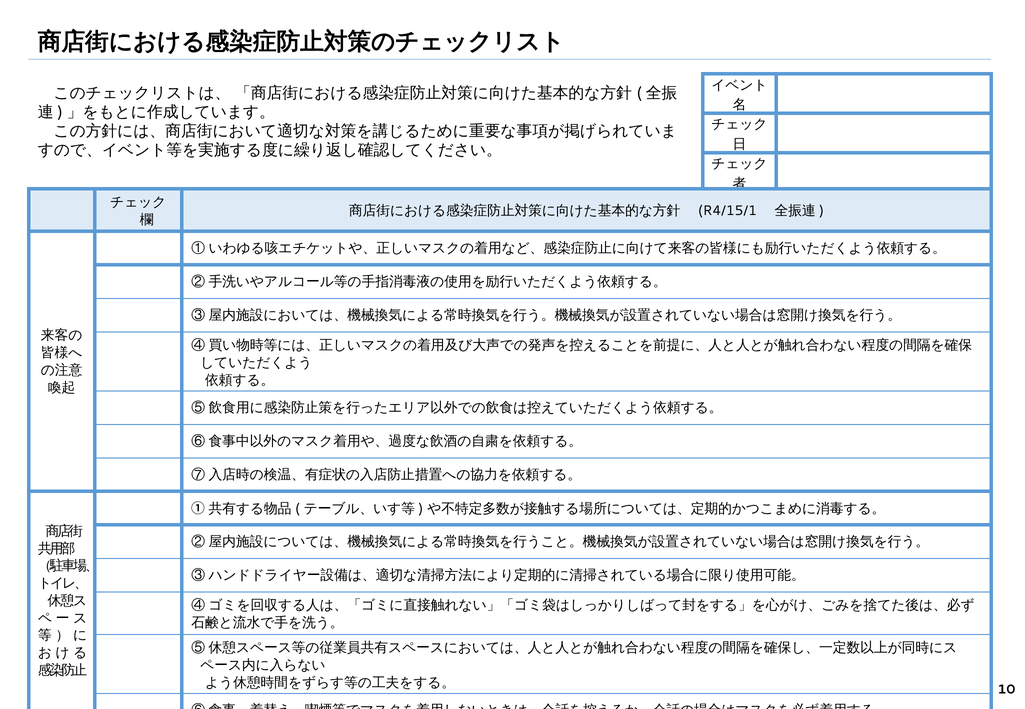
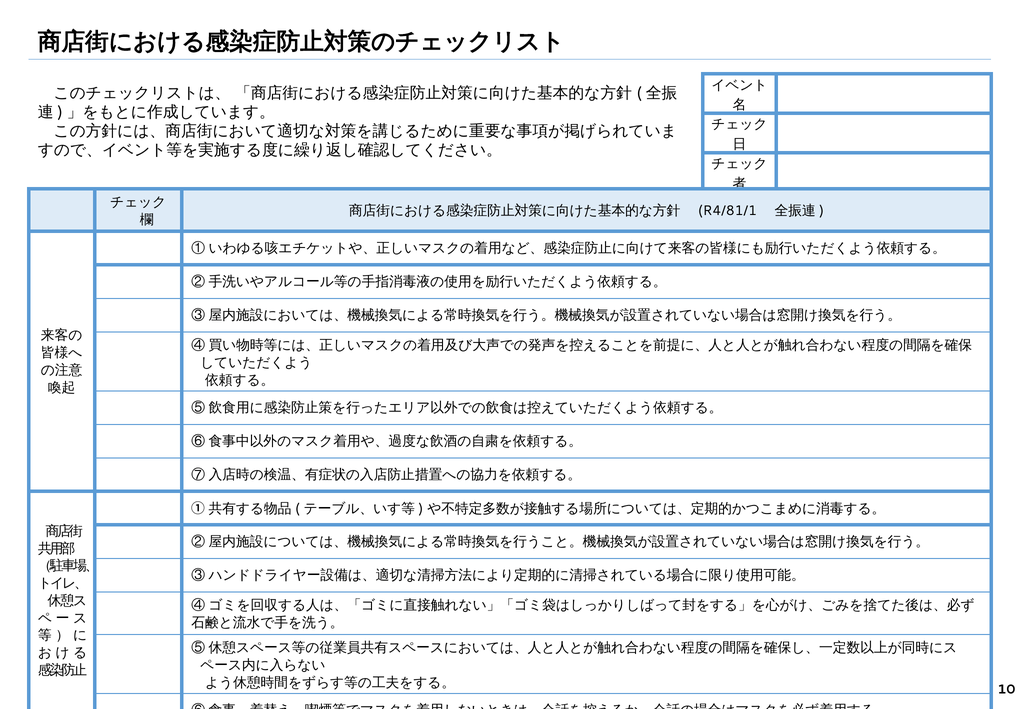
R4/15/1: R4/15/1 -> R4/81/1
